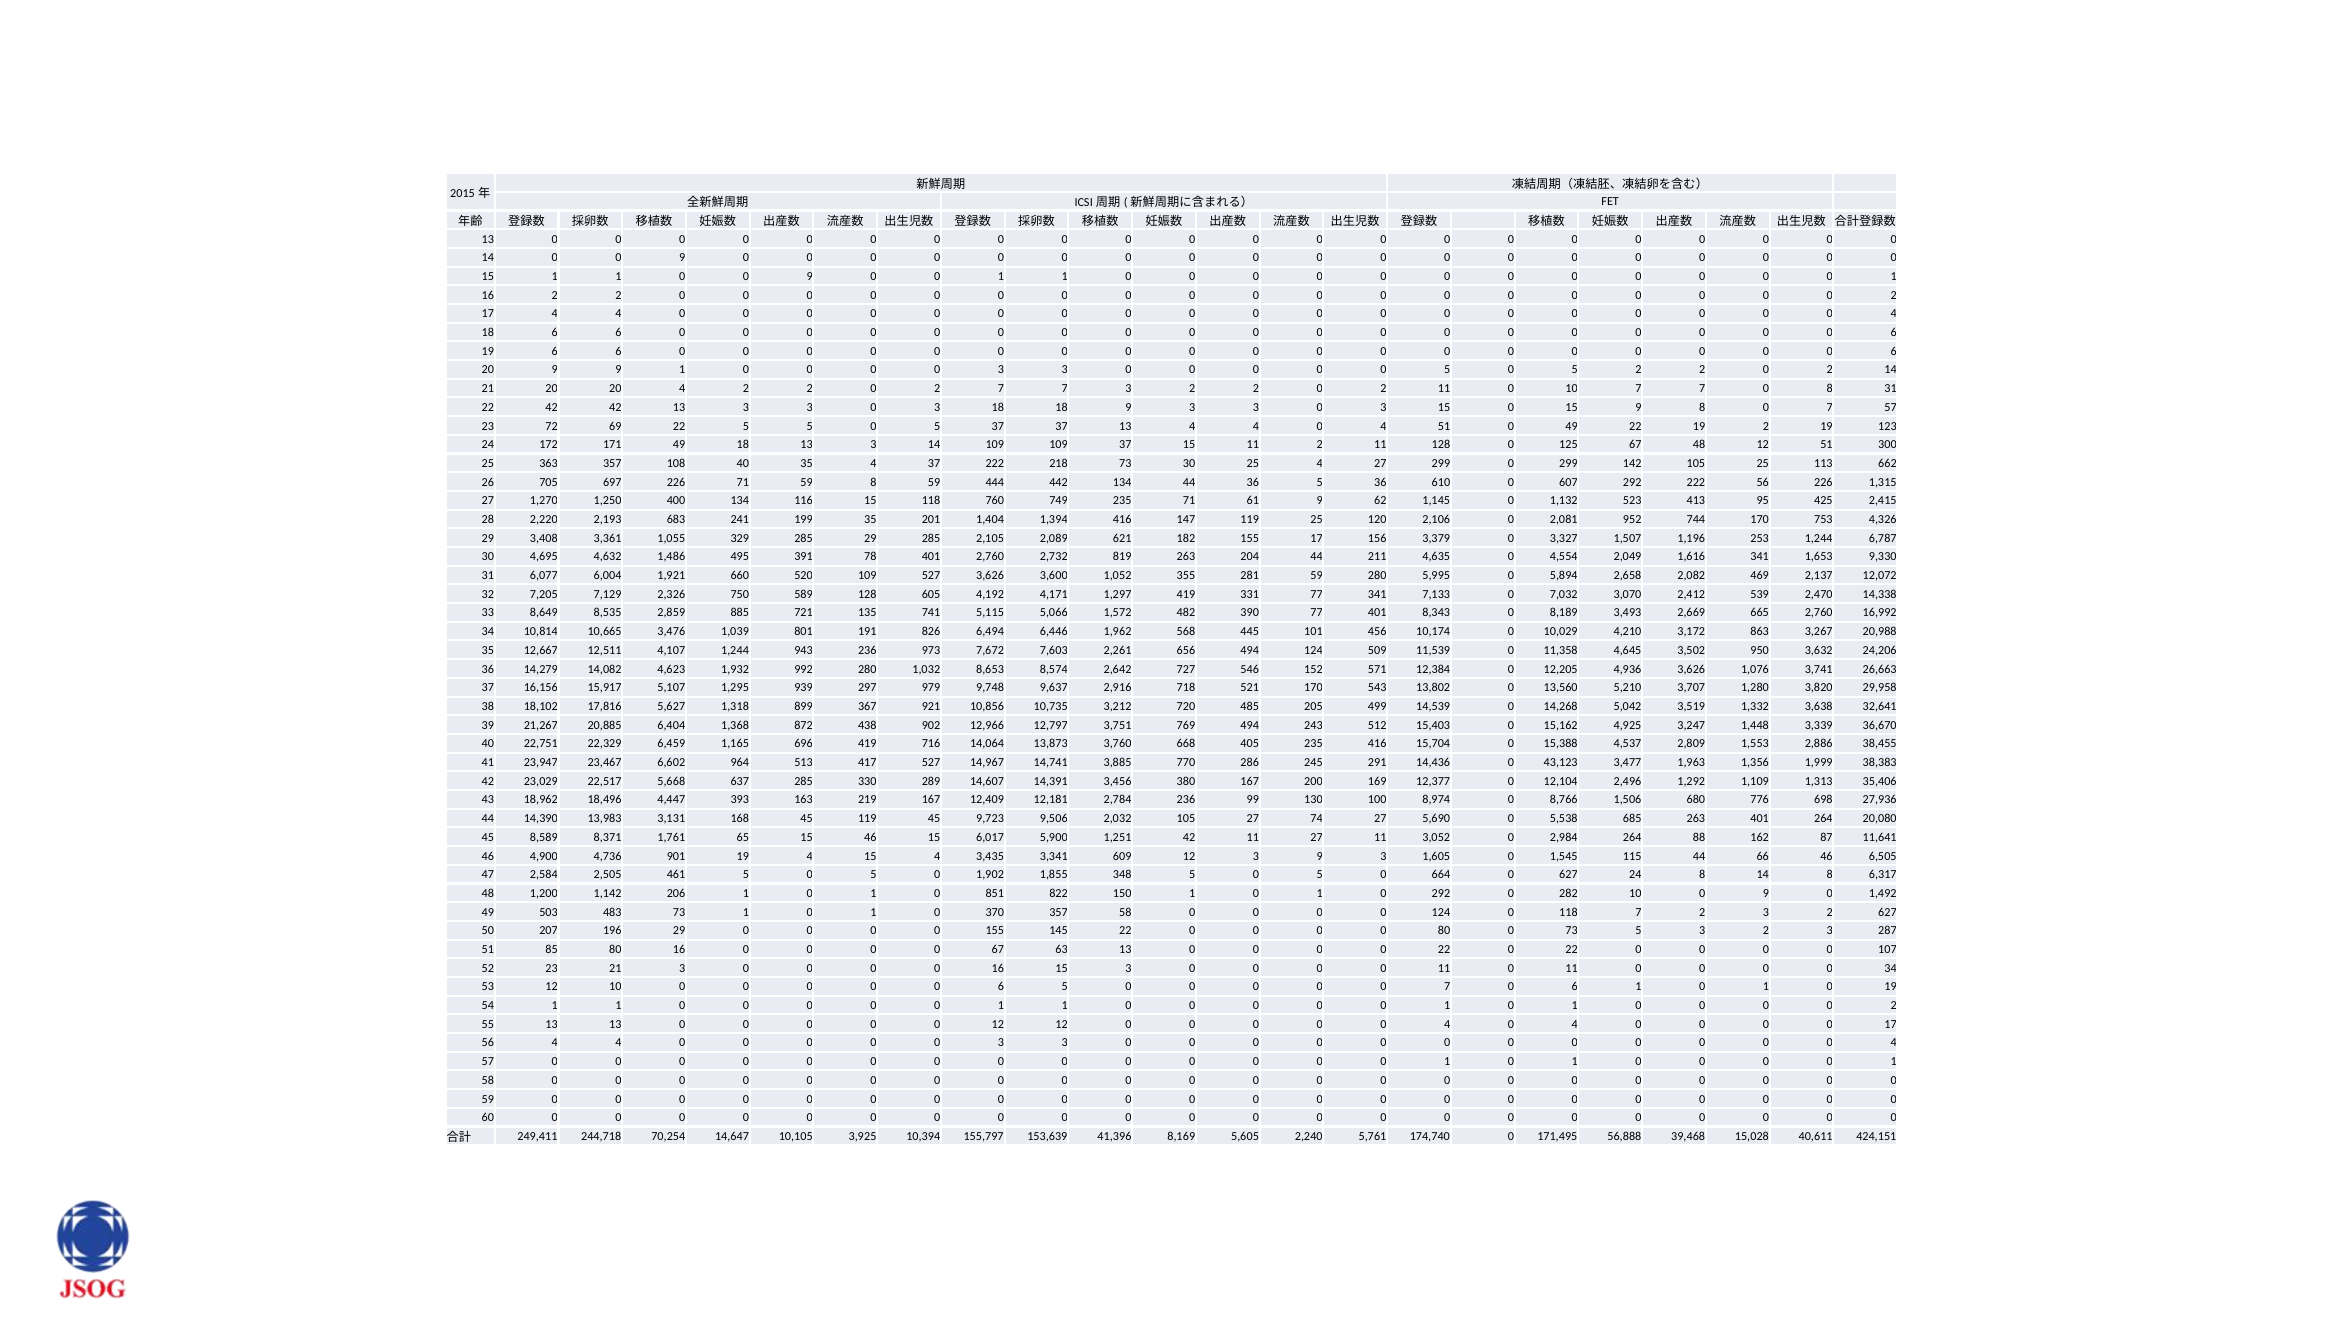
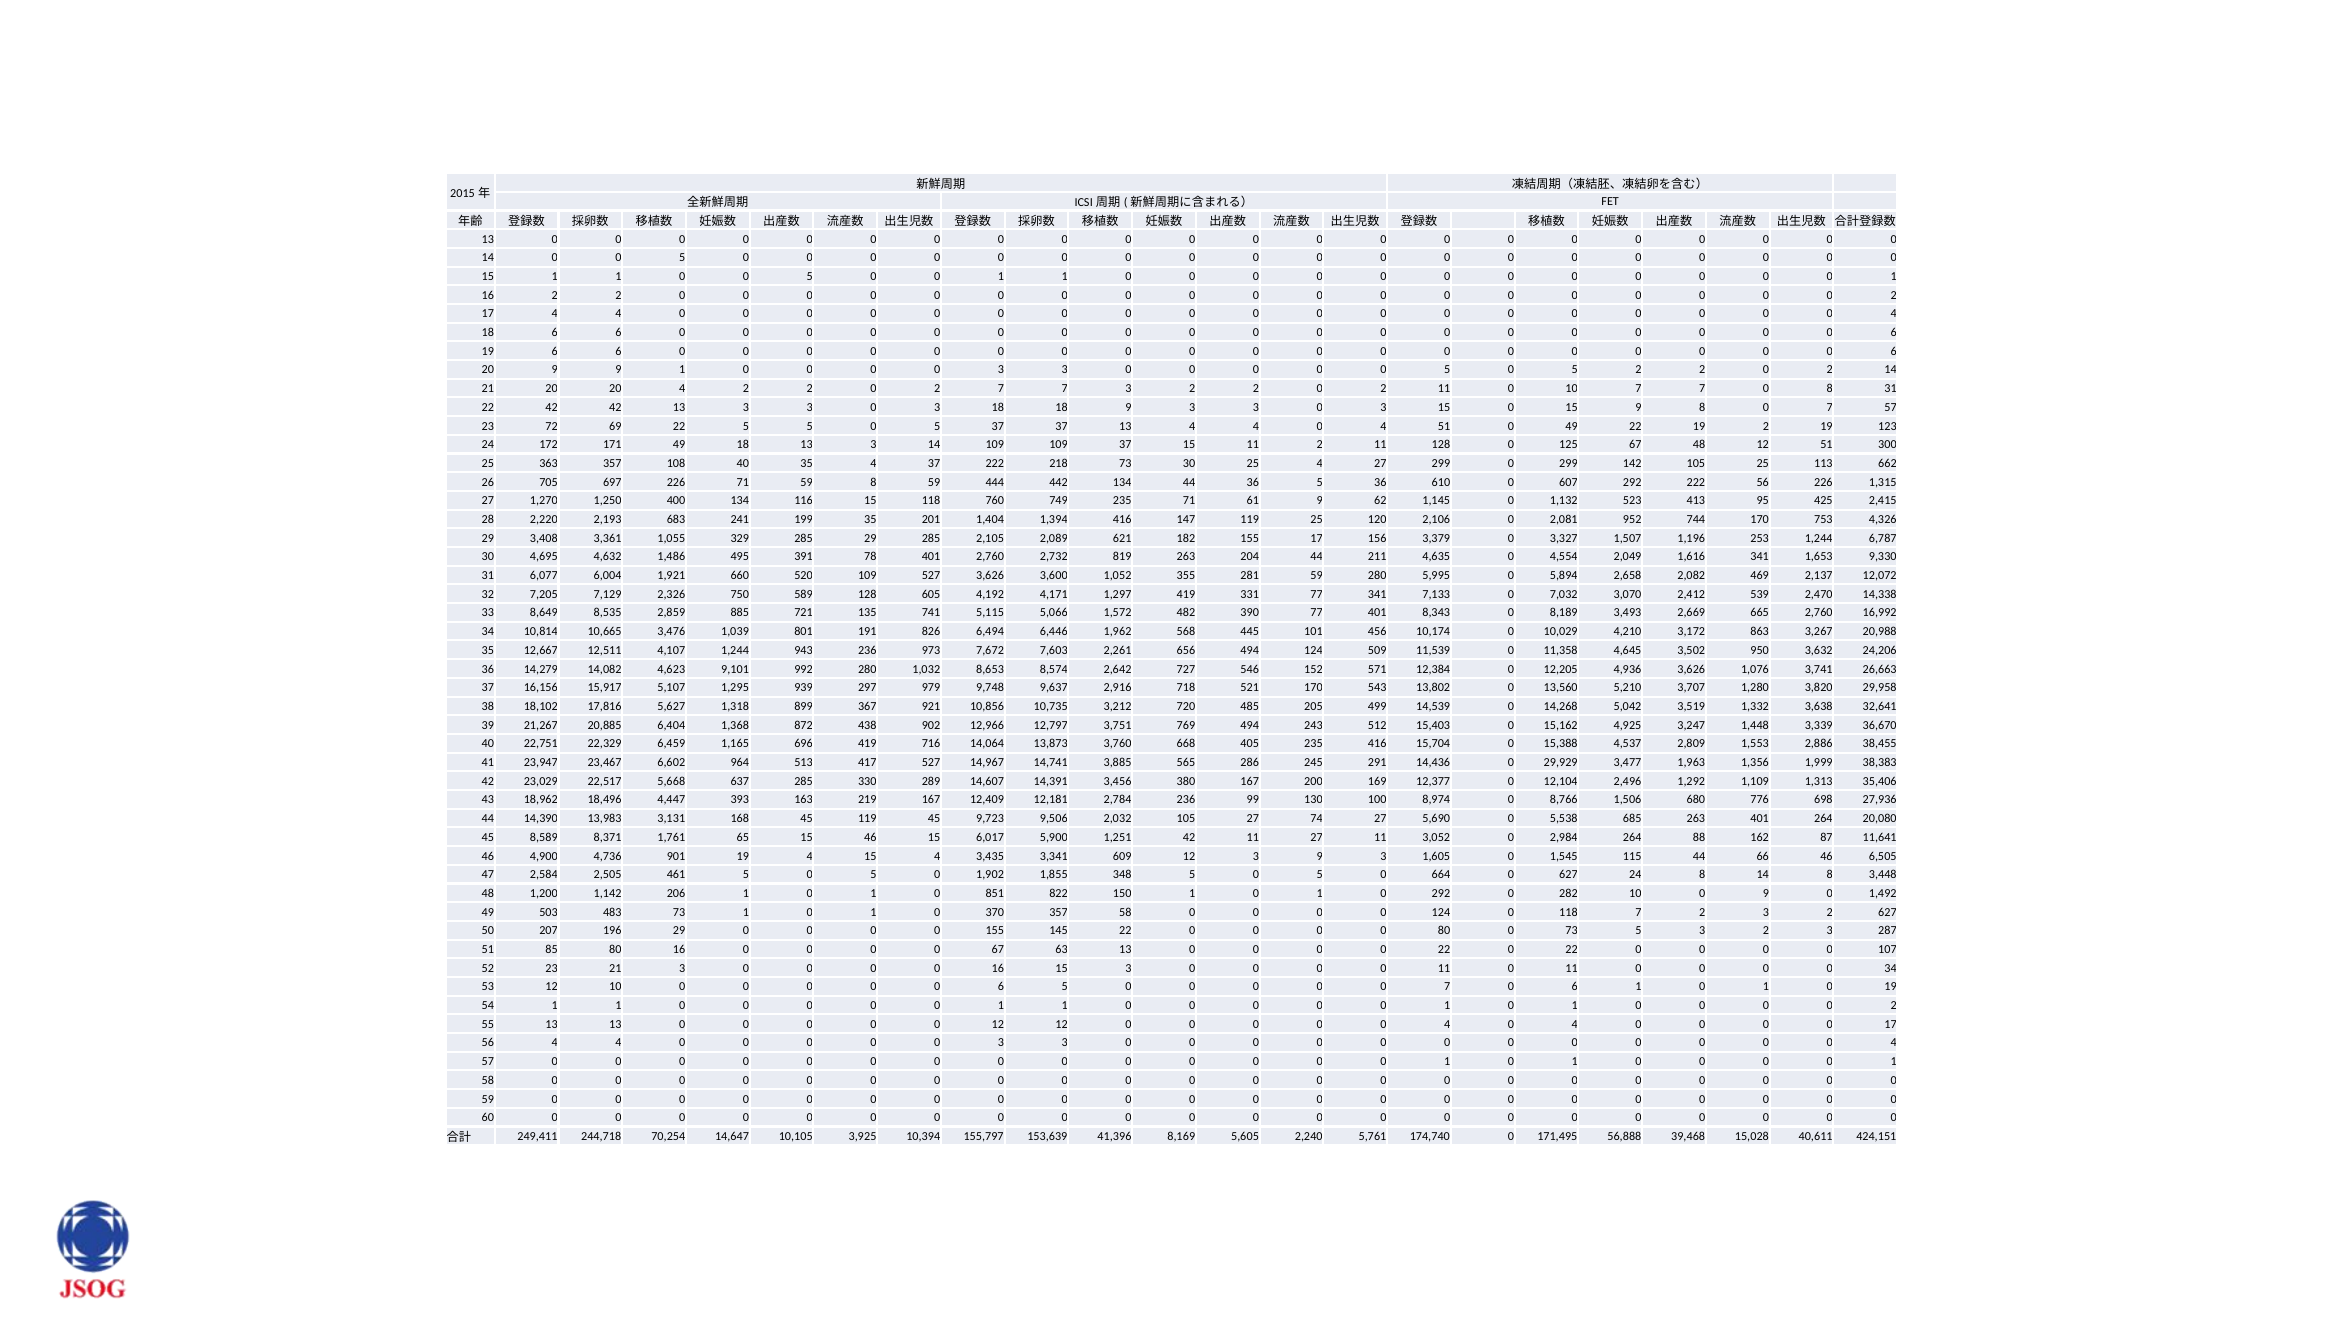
14 0 0 9: 9 -> 5
1 0 0 9: 9 -> 5
1,932: 1,932 -> 9,101
770: 770 -> 565
43,123: 43,123 -> 29,929
6,317: 6,317 -> 3,448
